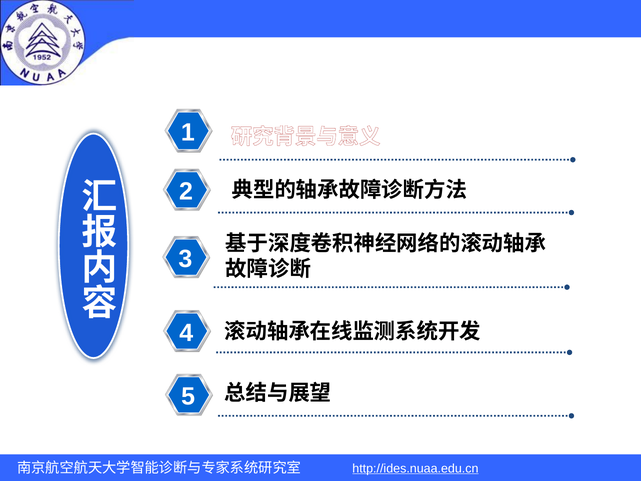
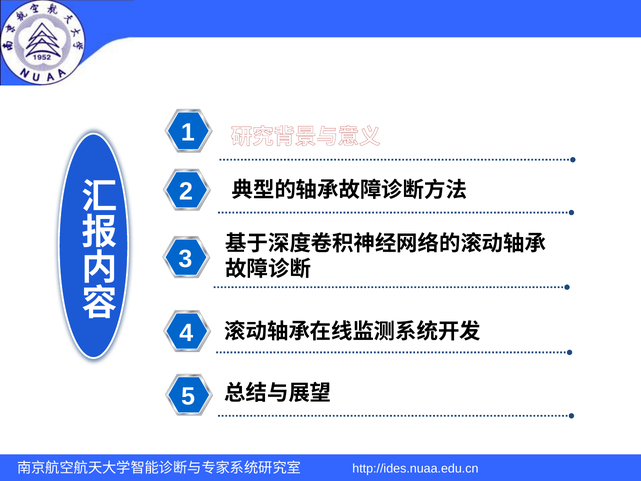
http://ides.nuaa.edu.cn underline: present -> none
